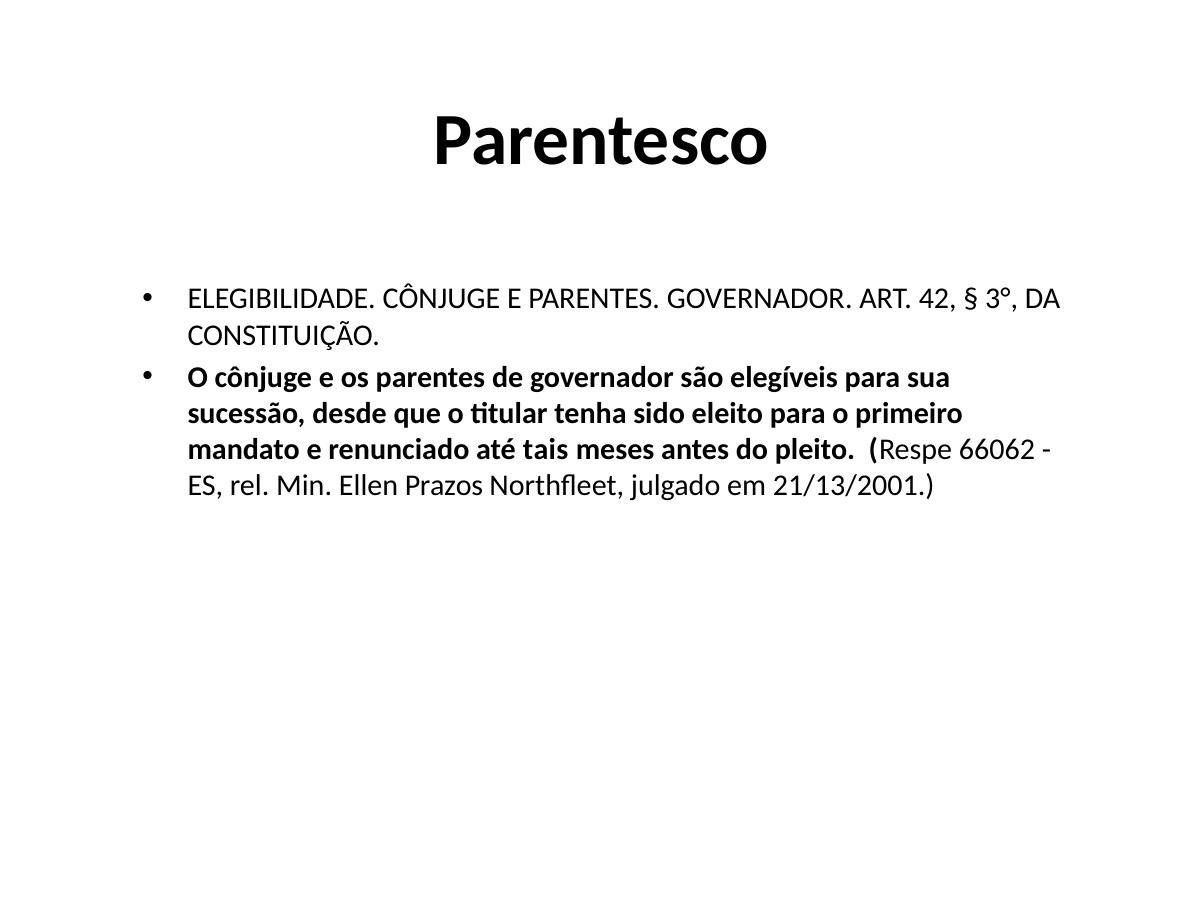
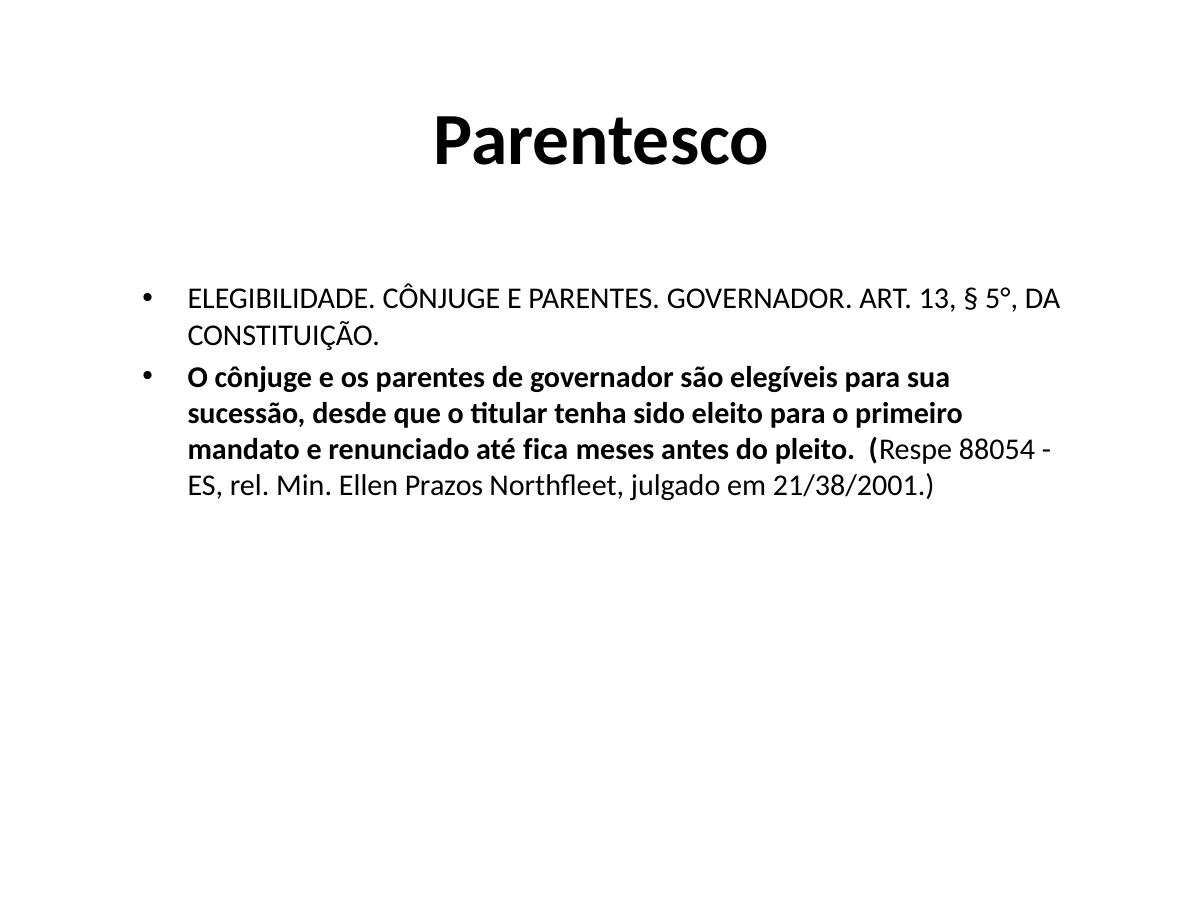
42: 42 -> 13
3°: 3° -> 5°
tais: tais -> fica
66062: 66062 -> 88054
21/13/2001: 21/13/2001 -> 21/38/2001
